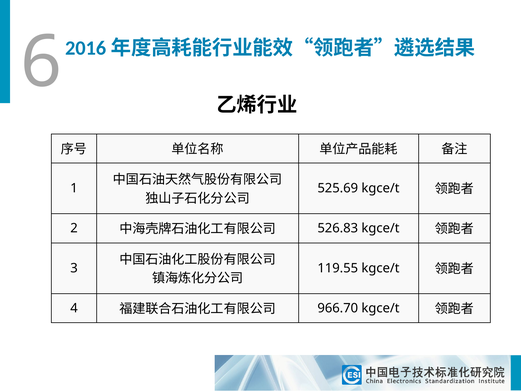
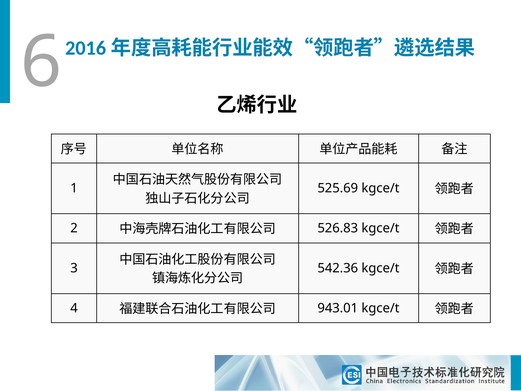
119.55: 119.55 -> 542.36
966.70: 966.70 -> 943.01
